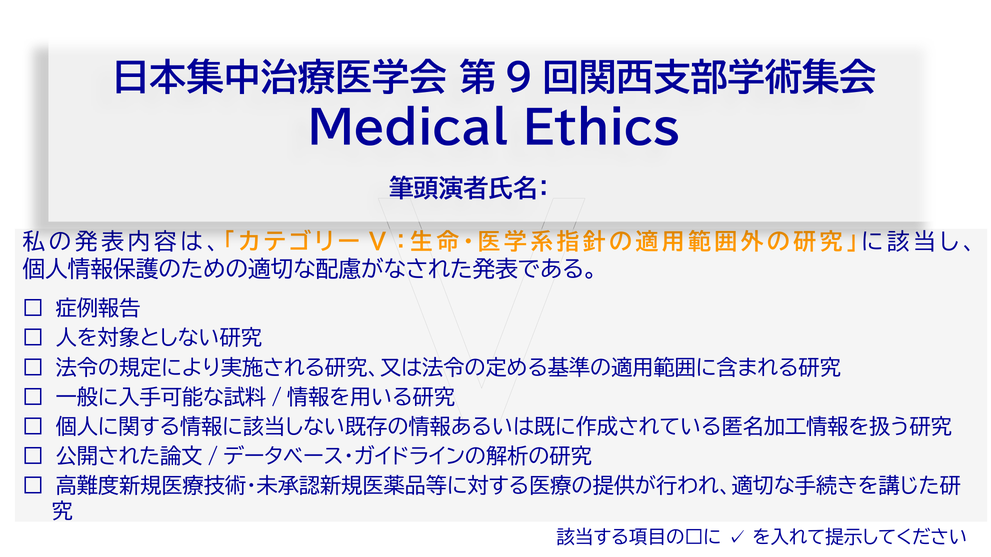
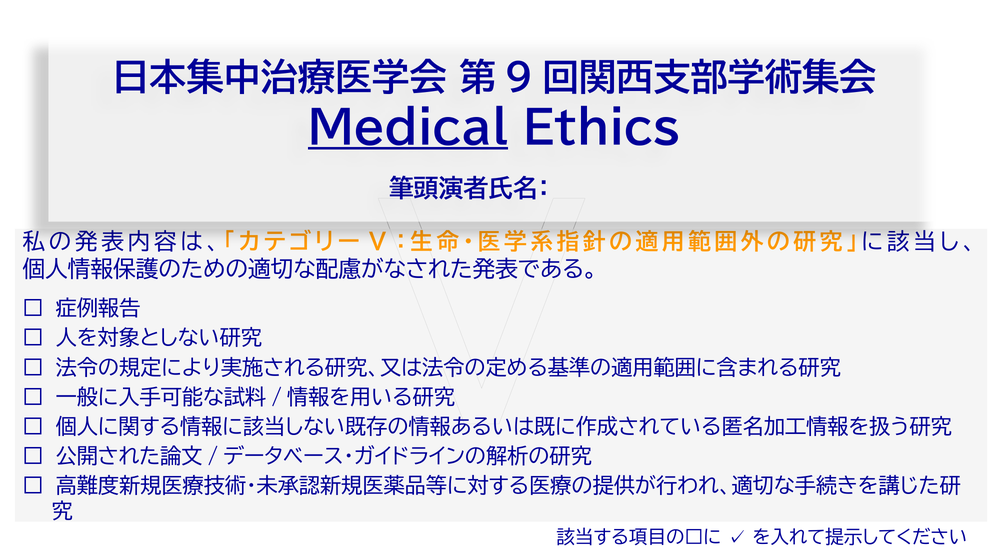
Medical underline: none -> present
